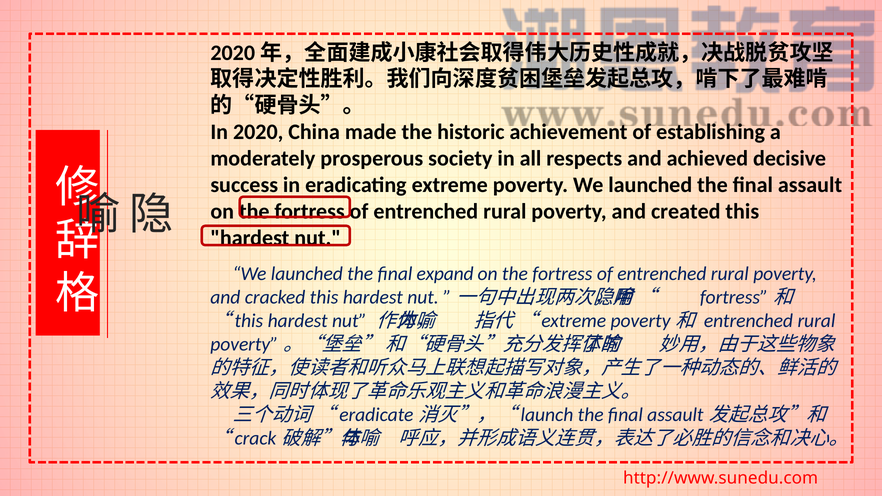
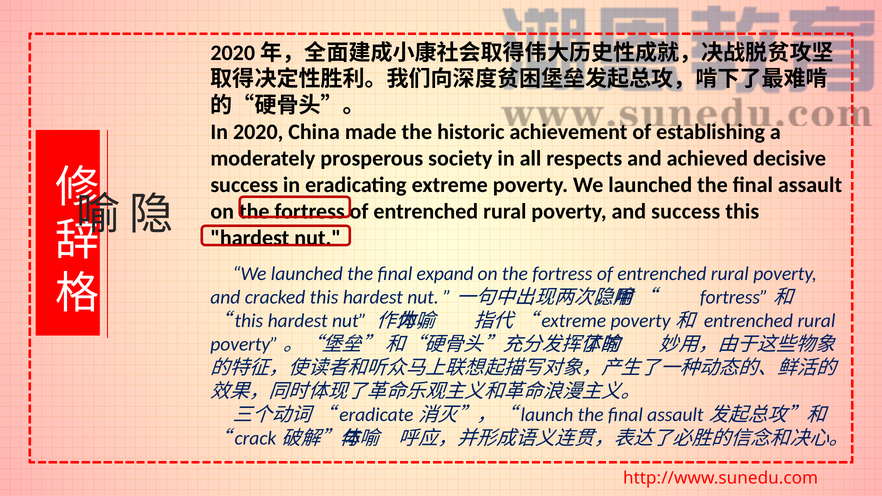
and created: created -> success
